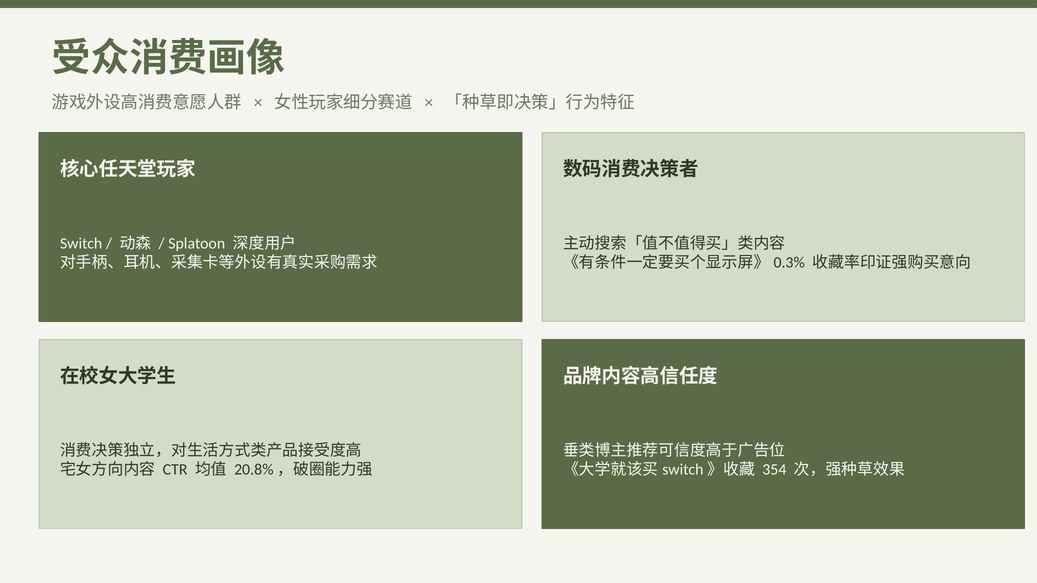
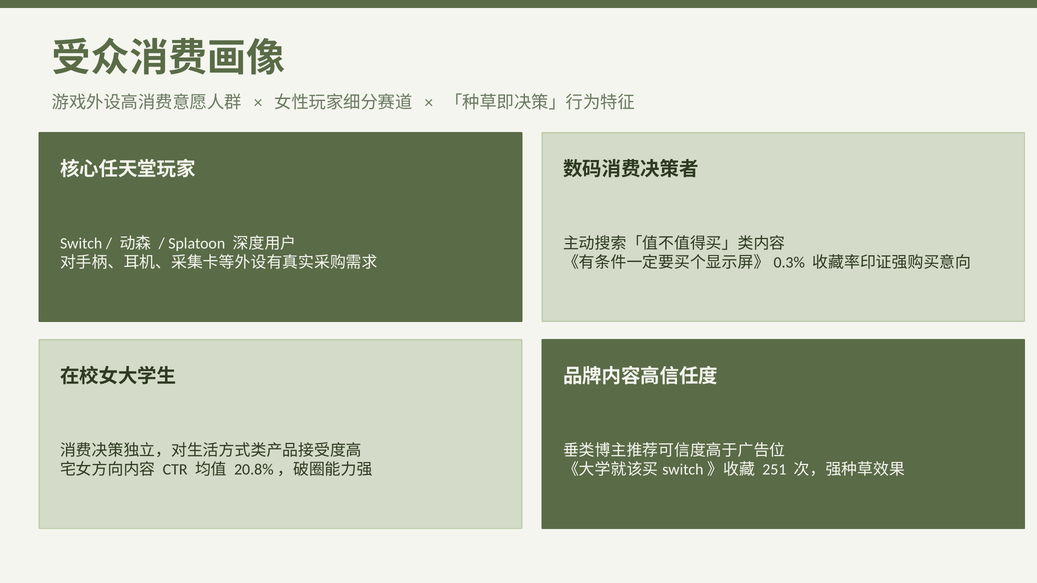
354: 354 -> 251
